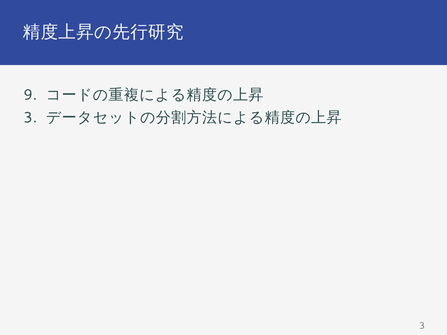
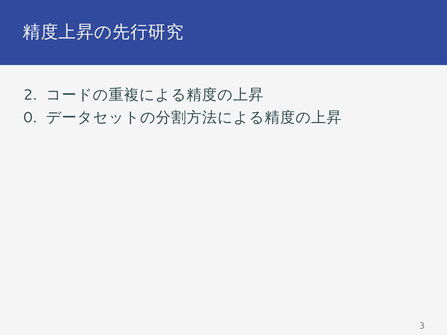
9: 9 -> 2
3 at (30, 118): 3 -> 0
